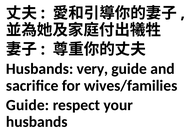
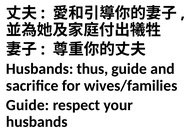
very: very -> thus
